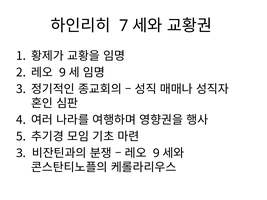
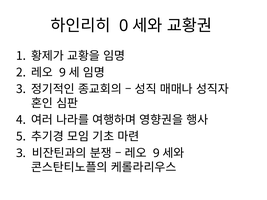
7: 7 -> 0
